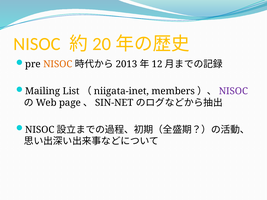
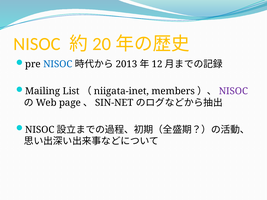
NISOC at (58, 64) colour: orange -> blue
